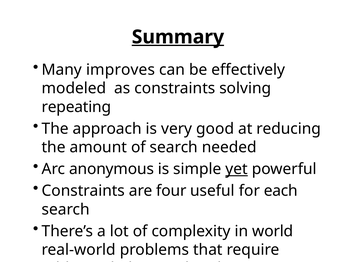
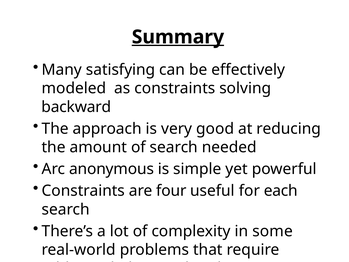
improves: improves -> satisfying
repeating: repeating -> backward
yet underline: present -> none
world: world -> some
